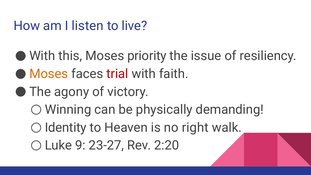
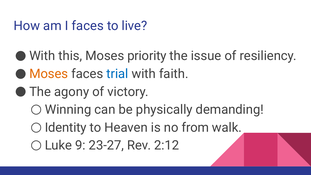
I listen: listen -> faces
trial colour: red -> blue
right: right -> from
2:20: 2:20 -> 2:12
